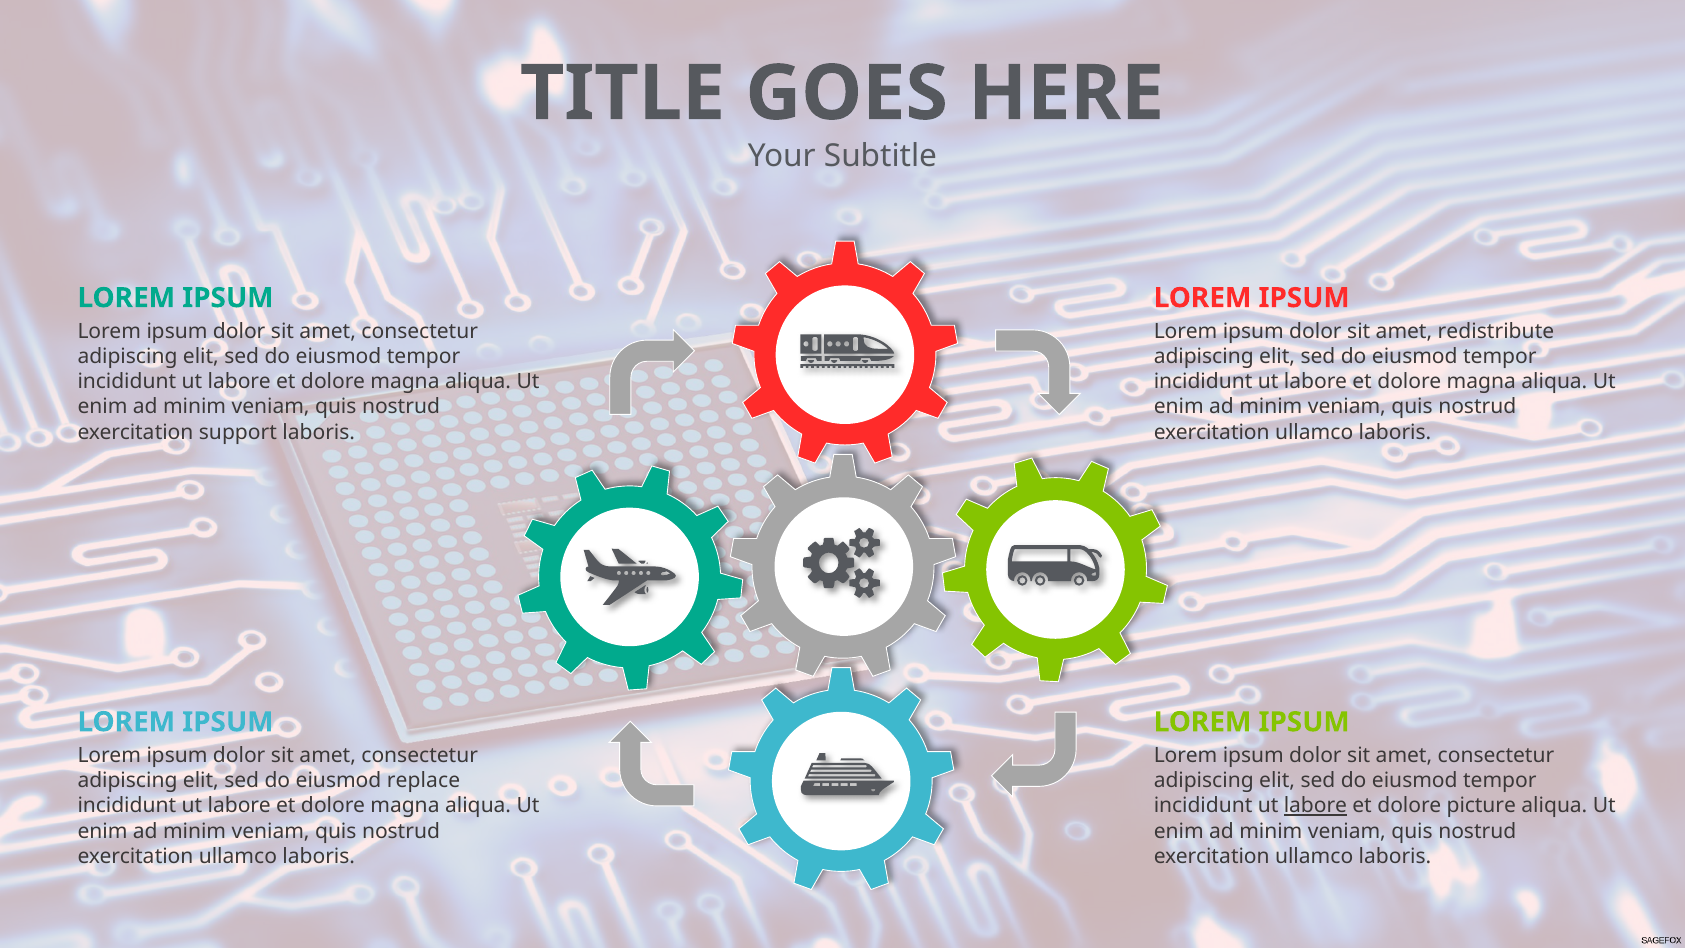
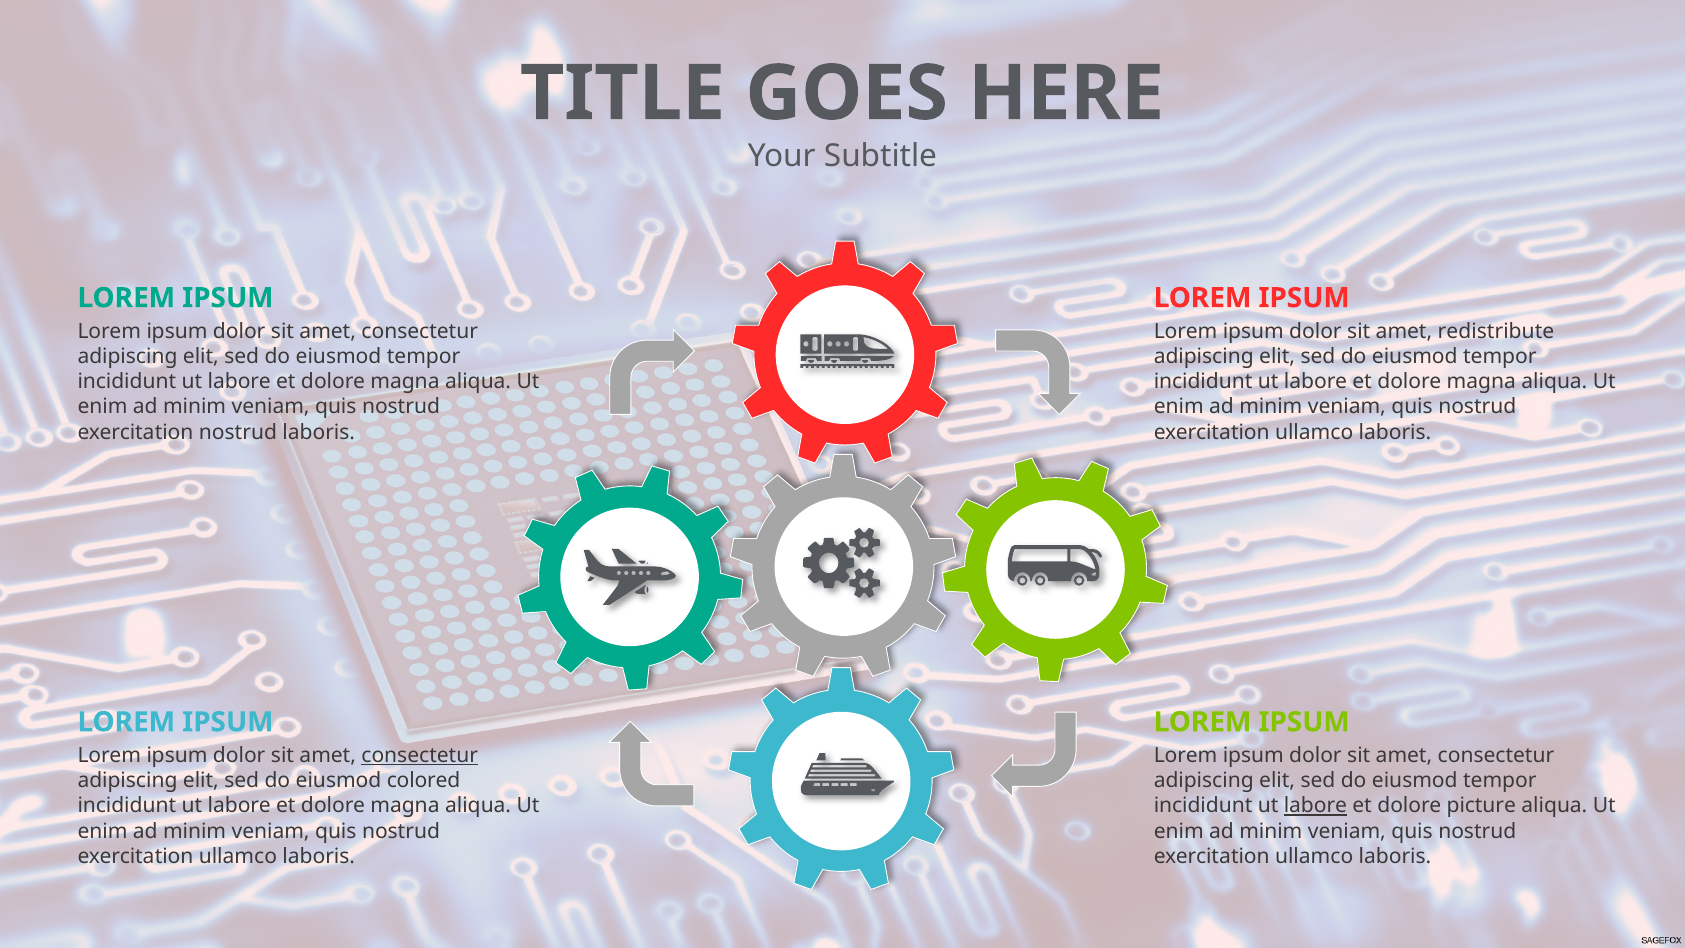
exercitation support: support -> nostrud
consectetur at (420, 755) underline: none -> present
replace: replace -> colored
